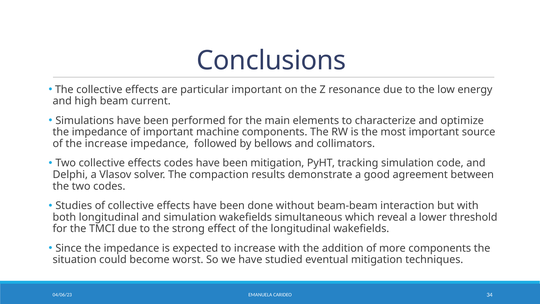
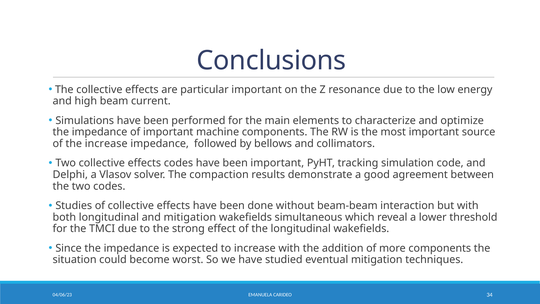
been mitigation: mitigation -> important
and simulation: simulation -> mitigation
